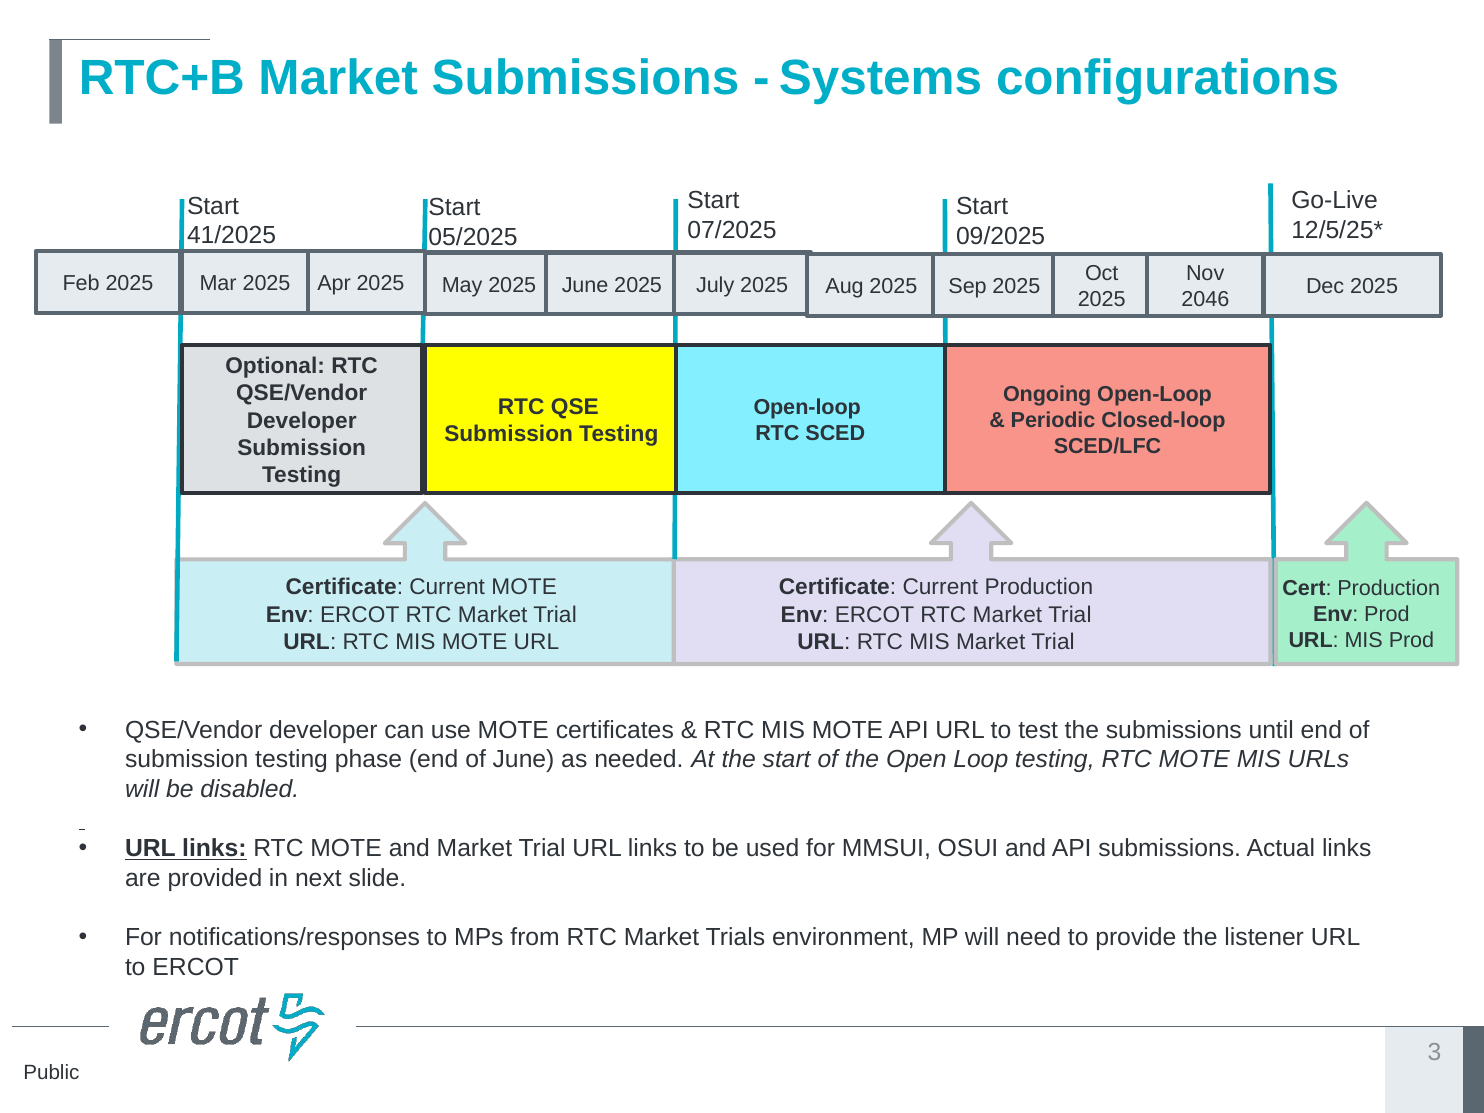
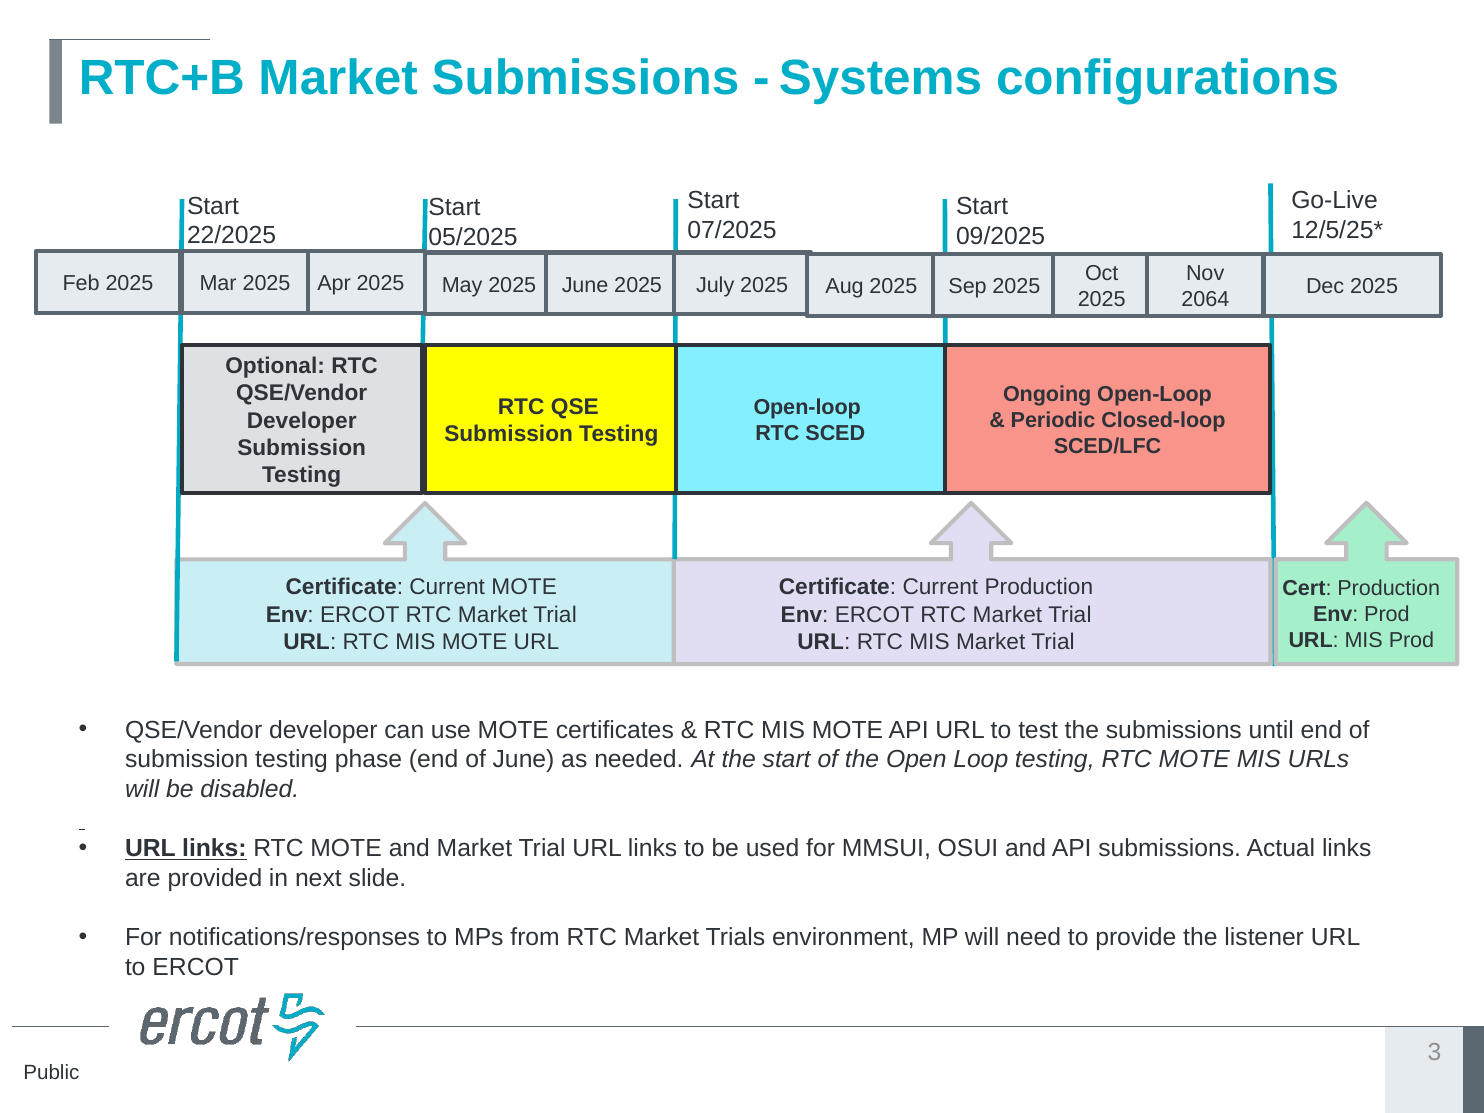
41/2025: 41/2025 -> 22/2025
2046: 2046 -> 2064
